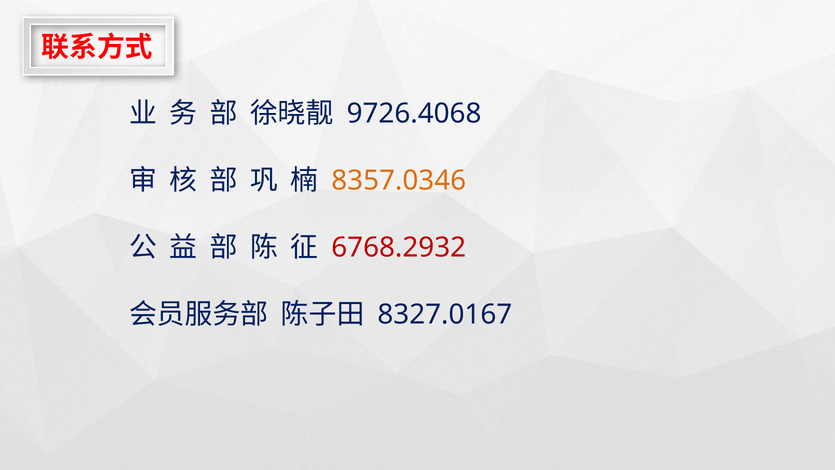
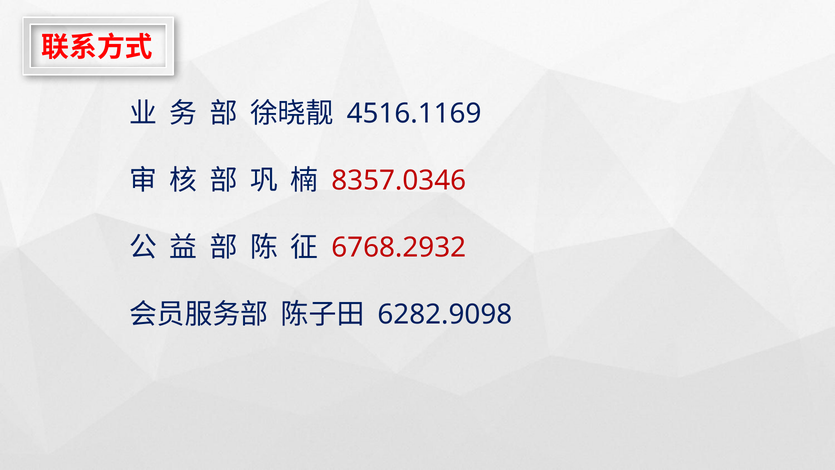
9726.4068: 9726.4068 -> 4516.1169
8357.0346 colour: orange -> red
8327.0167: 8327.0167 -> 6282.9098
